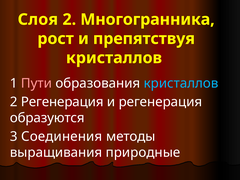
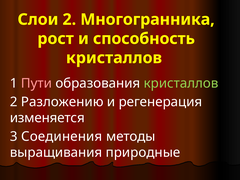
Слоя: Слоя -> Слои
препятствуя: препятствуя -> способность
кристаллов at (181, 83) colour: light blue -> light green
2 Регенерация: Регенерация -> Разложению
образуются: образуются -> изменяется
